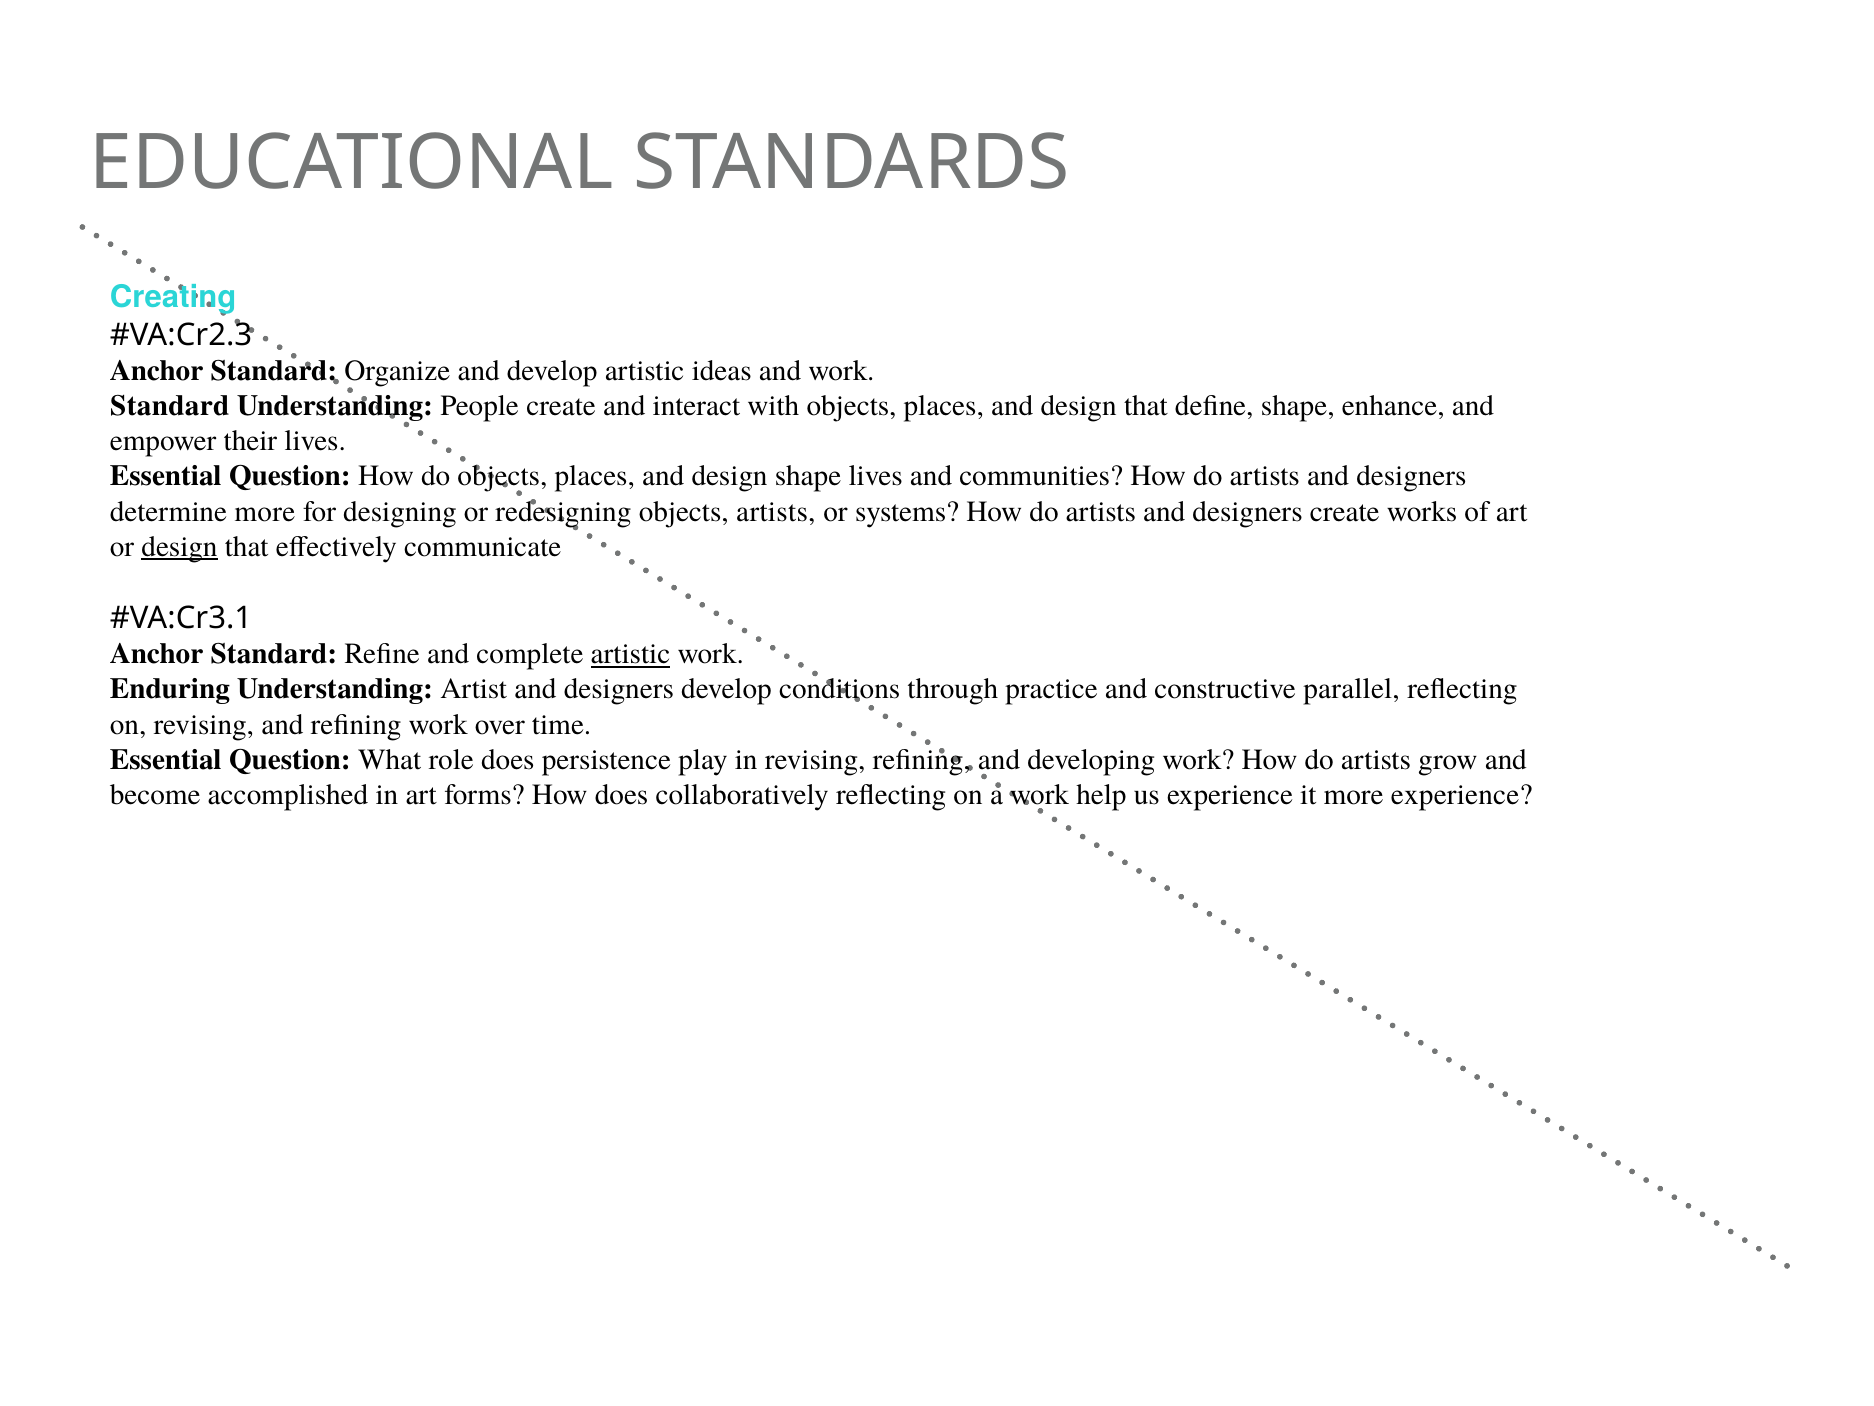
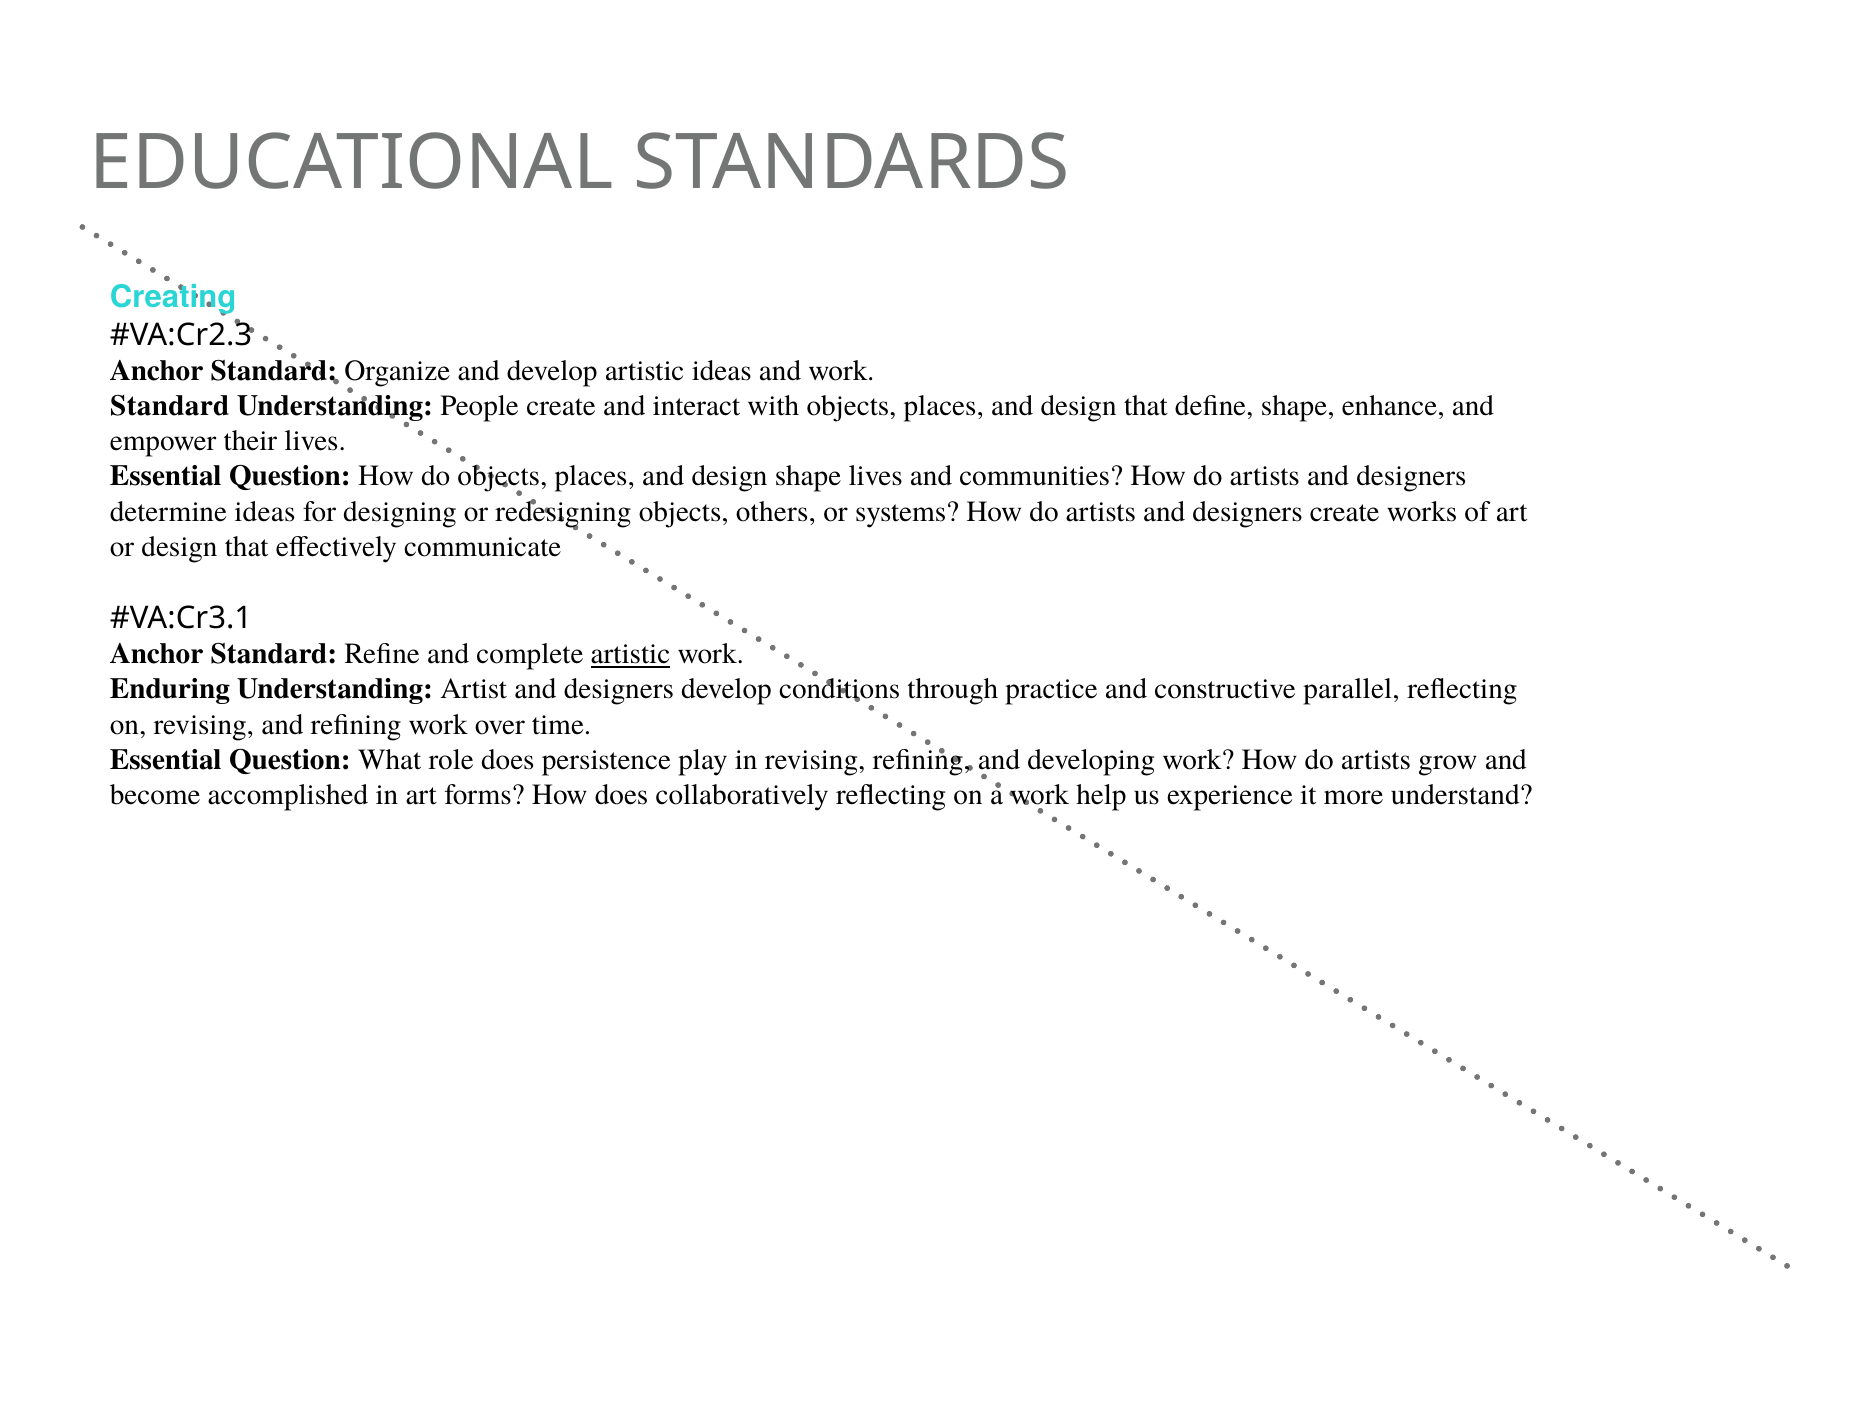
determine more: more -> ideas
objects artists: artists -> others
design at (180, 546) underline: present -> none
more experience: experience -> understand
